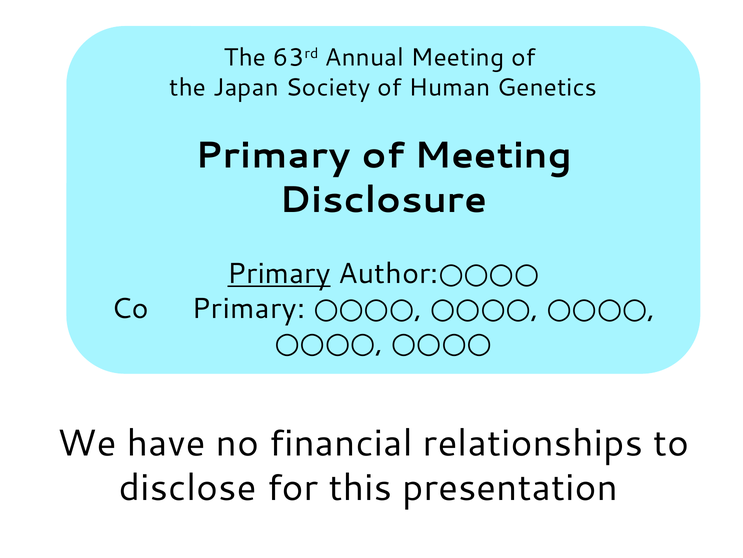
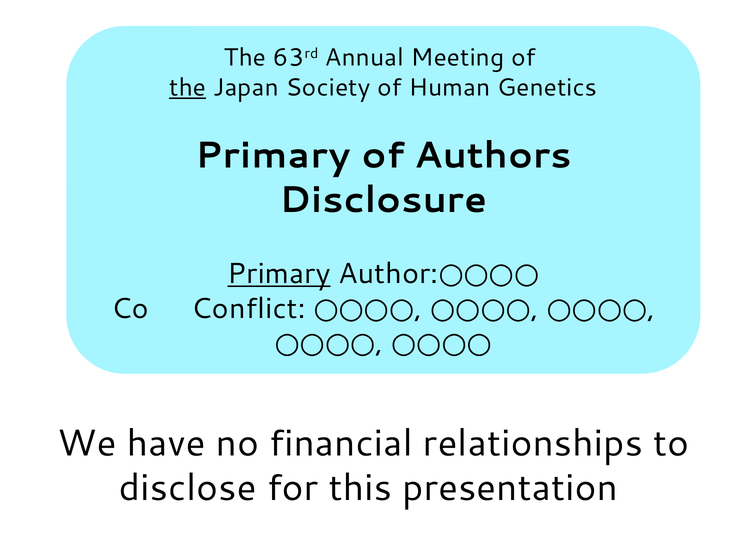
the at (188, 87) underline: none -> present
of Meeting: Meeting -> Authors
Co Primary: Primary -> Conflict
